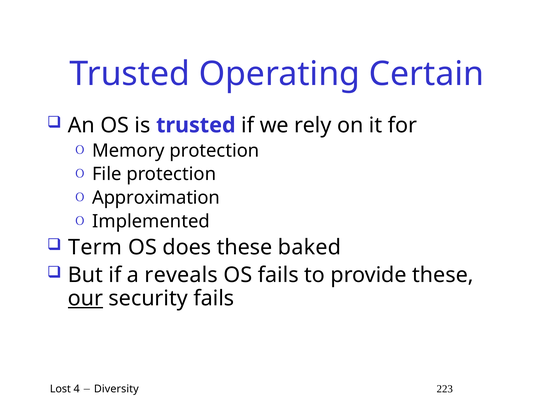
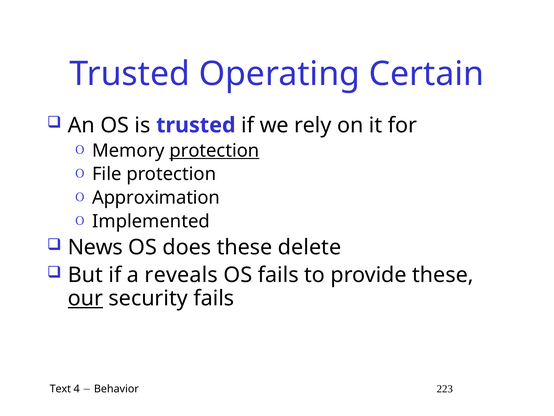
protection at (214, 150) underline: none -> present
Term: Term -> News
baked: baked -> delete
Lost: Lost -> Text
Diversity: Diversity -> Behavior
